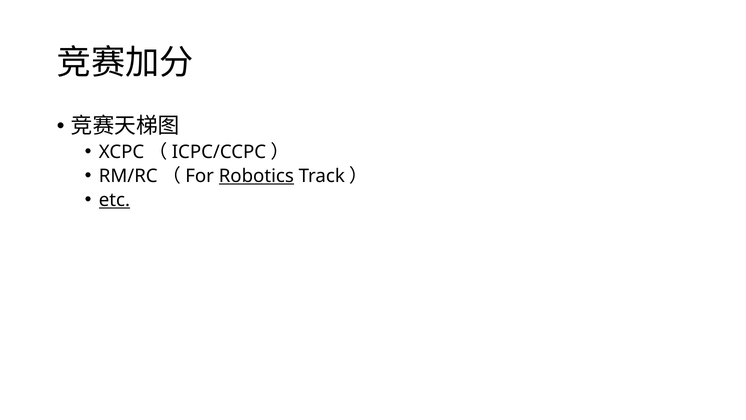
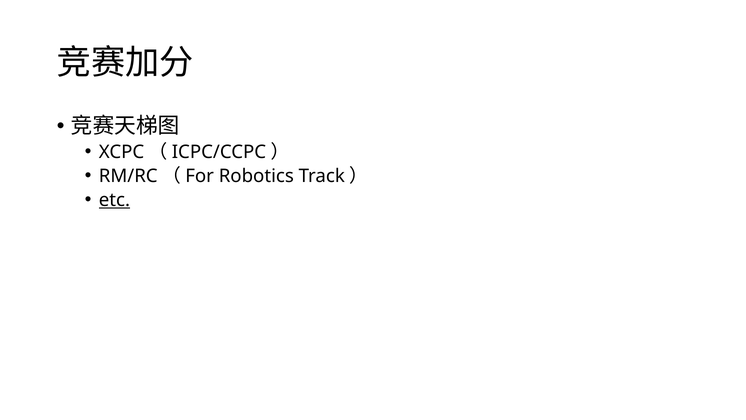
Robotics underline: present -> none
